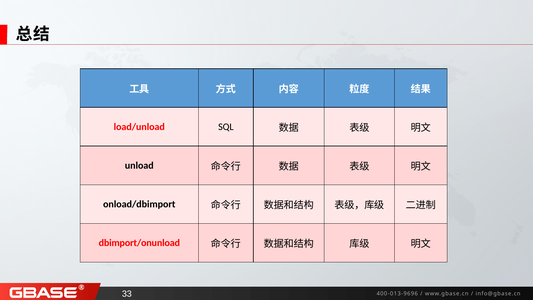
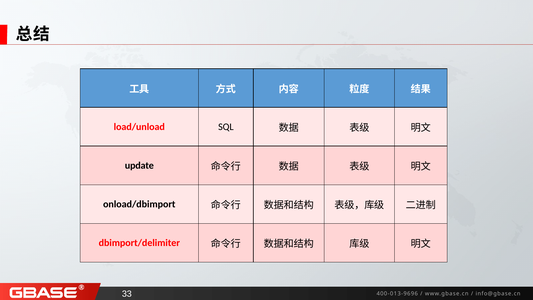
unload: unload -> update
dbimport/onunload: dbimport/onunload -> dbimport/delimiter
